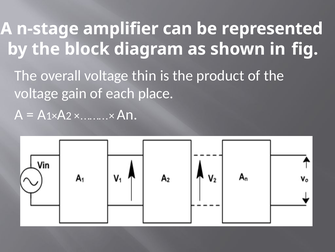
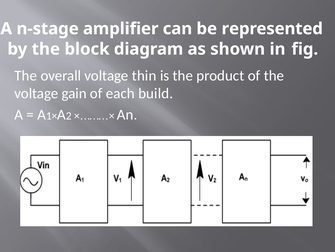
place: place -> build
